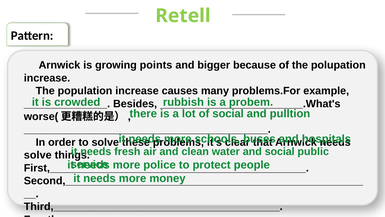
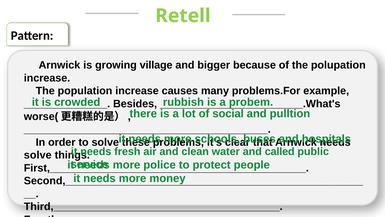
points: points -> village
and social: social -> called
